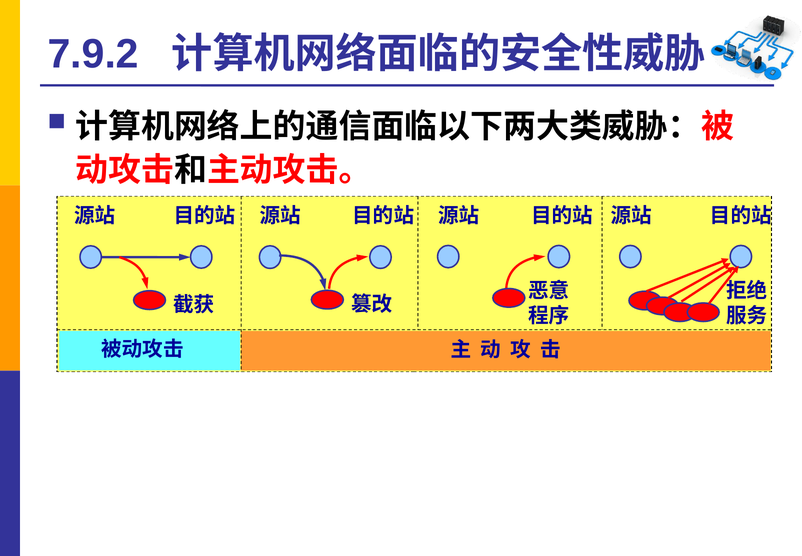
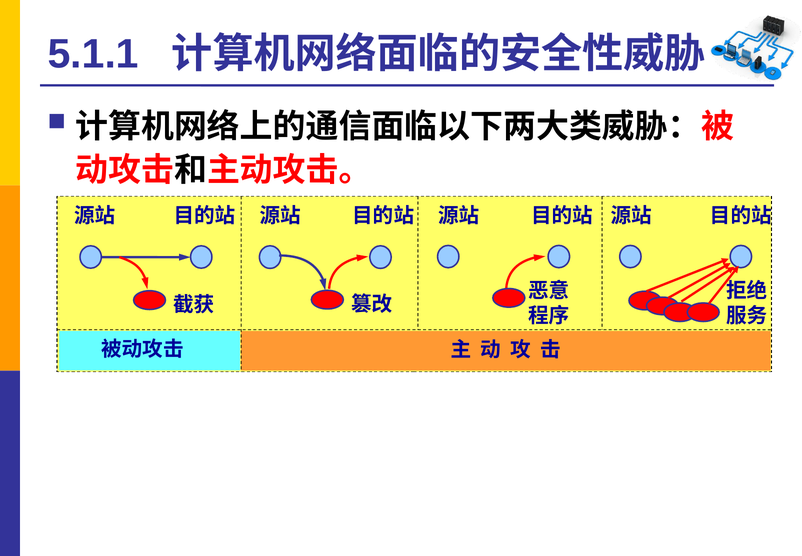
7.9.2: 7.9.2 -> 5.1.1
